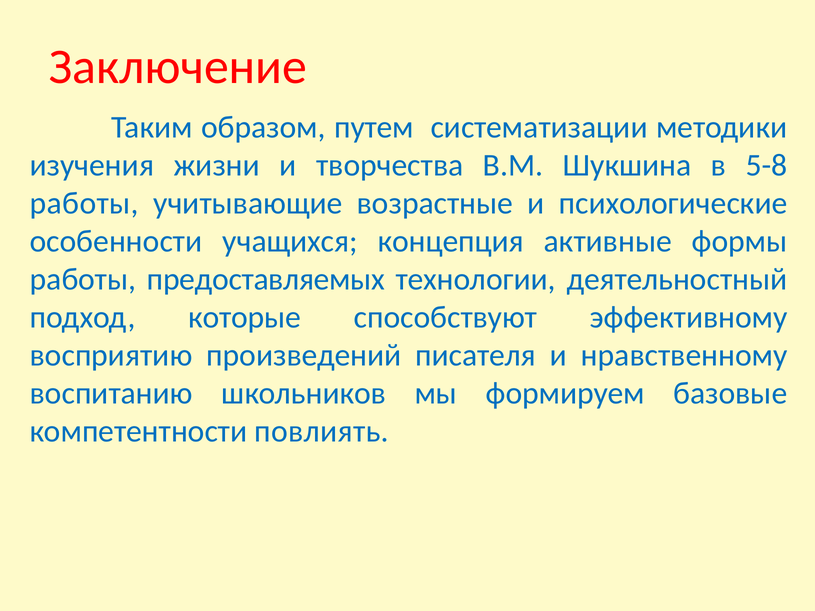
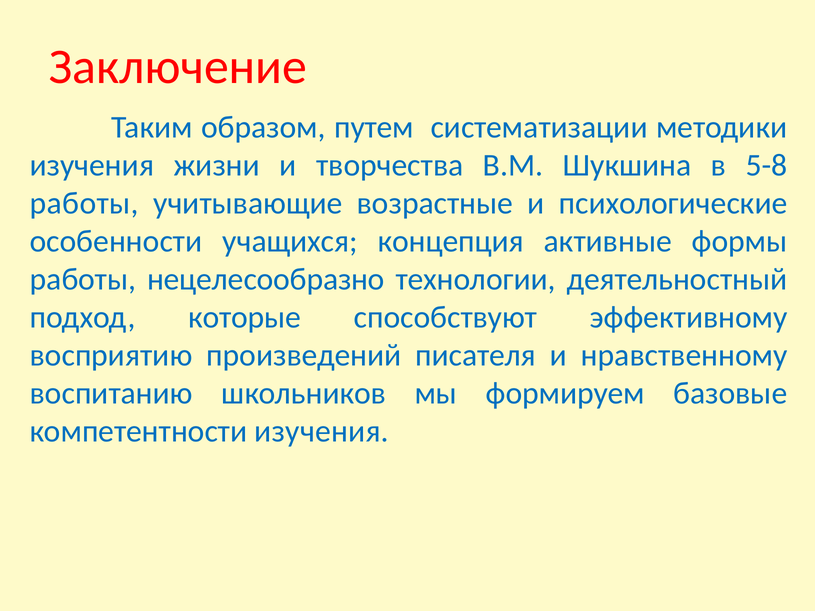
предоставляемых: предоставляемых -> нецелесообразно
компетентности повлиять: повлиять -> изучения
